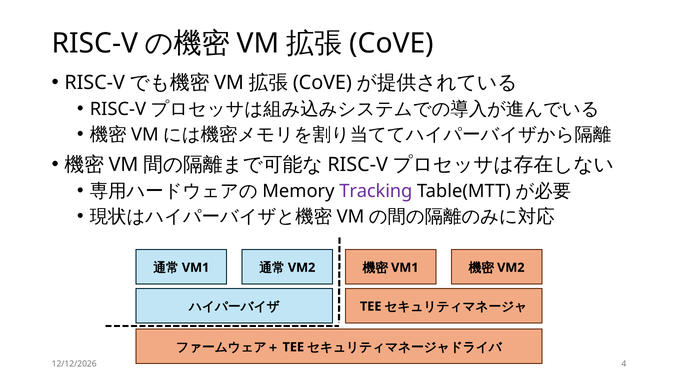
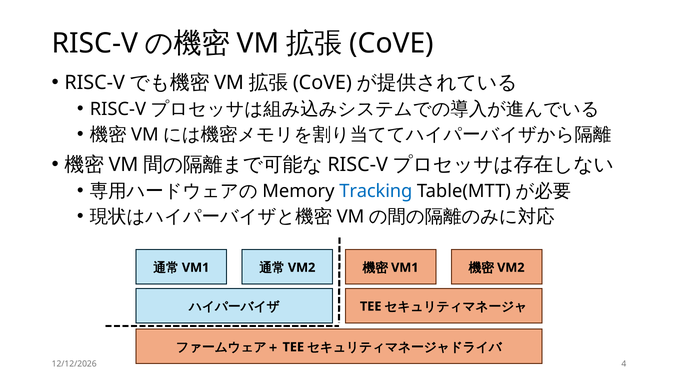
Tracking colour: purple -> blue
